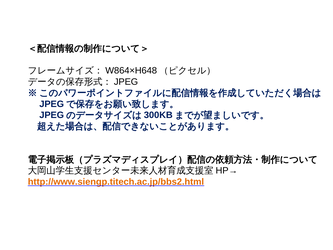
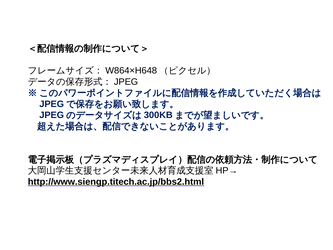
http://www.siengp.titech.ac.jp/bbs2.html colour: orange -> black
